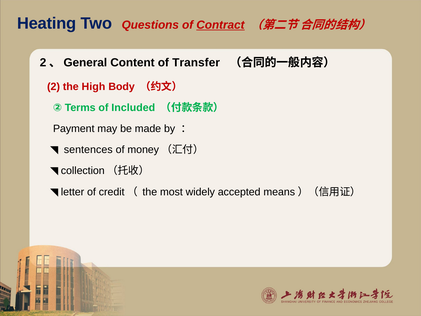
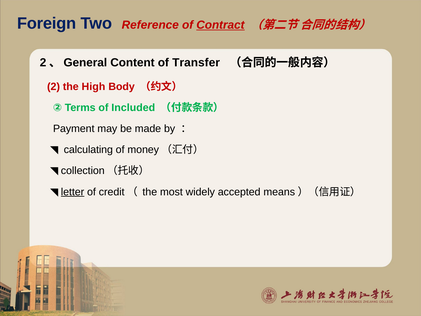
Heating: Heating -> Foreign
Questions: Questions -> Reference
sentences: sentences -> calculating
letter underline: none -> present
